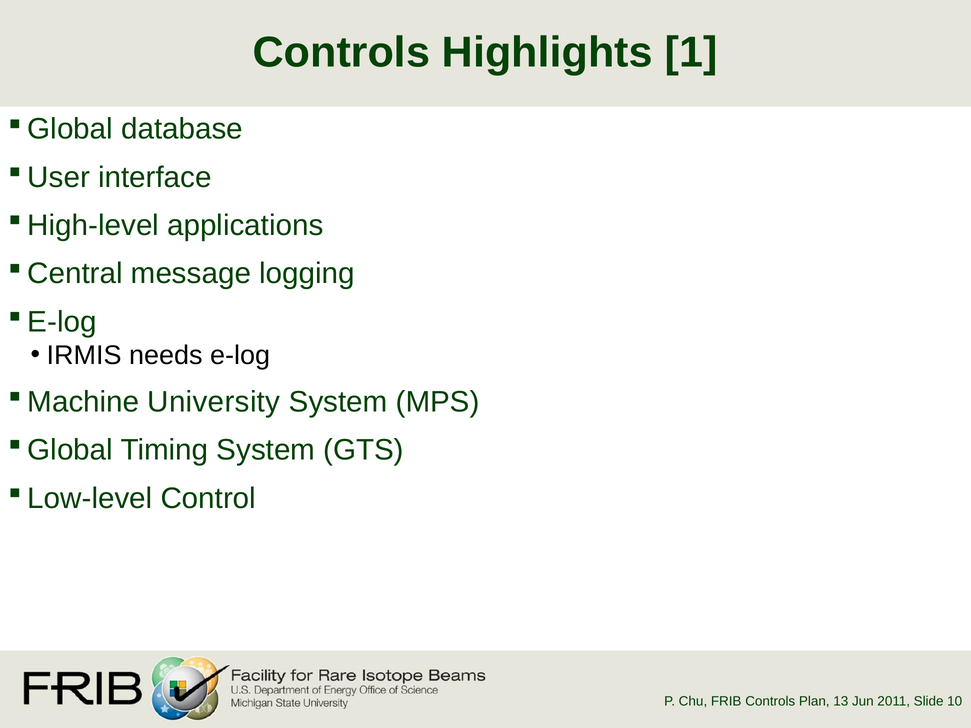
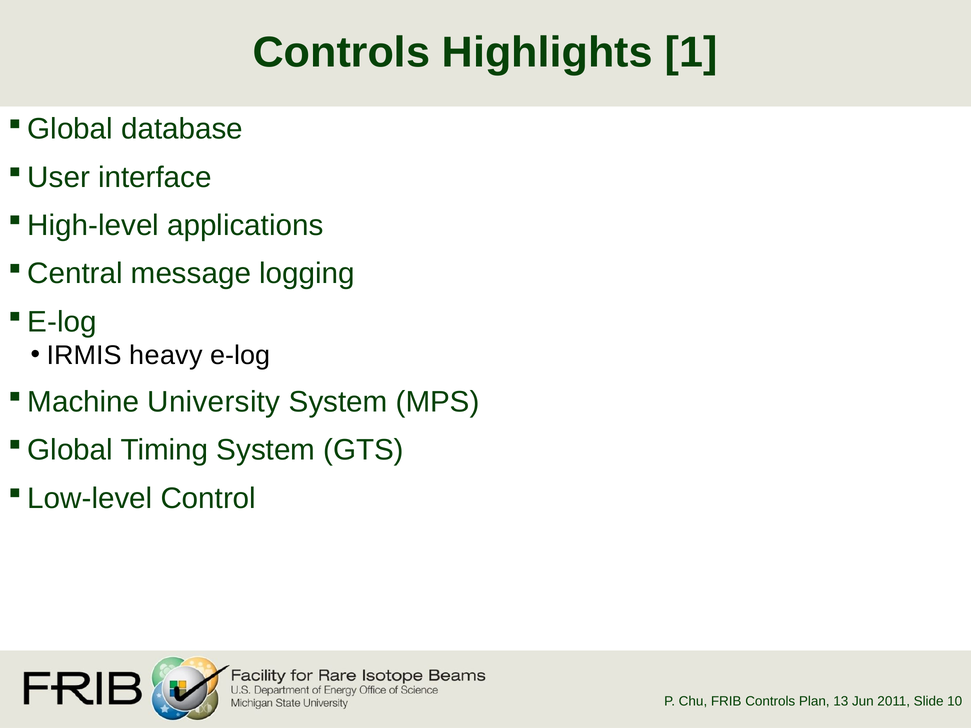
needs: needs -> heavy
